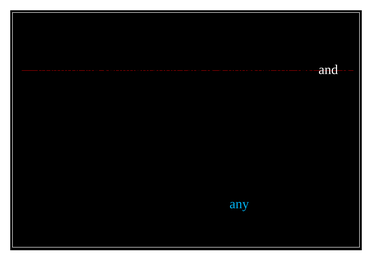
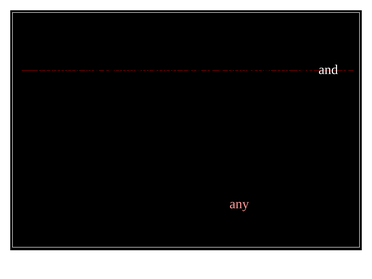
any at (239, 204) colour: light blue -> pink
